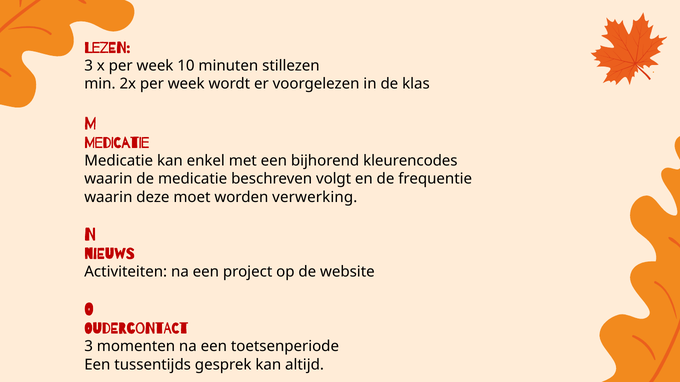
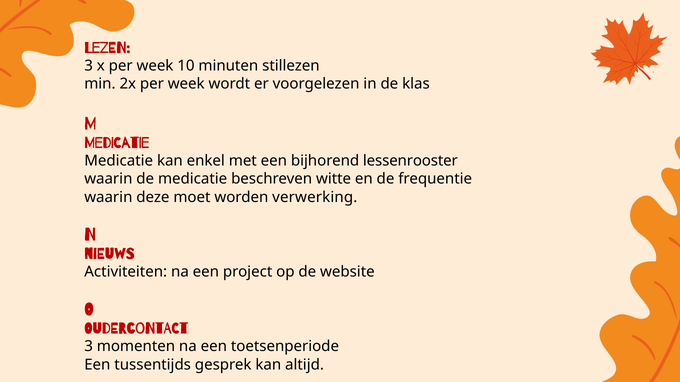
kleurencodes: kleurencodes -> lessenrooster
volgt: volgt -> witte
